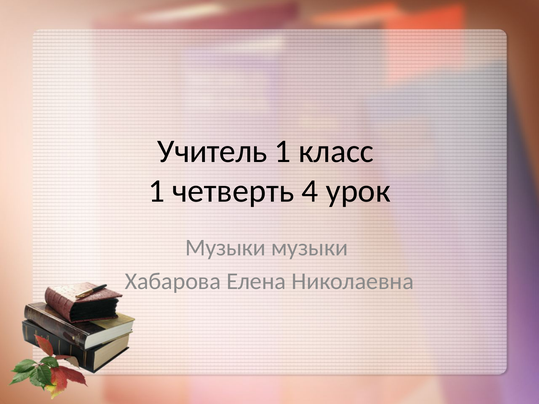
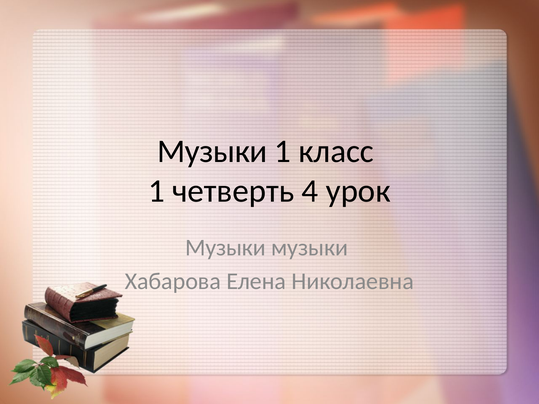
Учитель at (212, 151): Учитель -> Музыки
